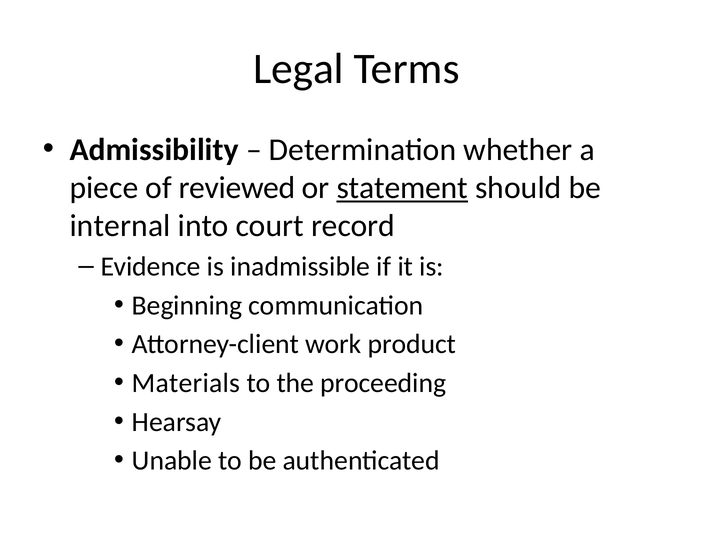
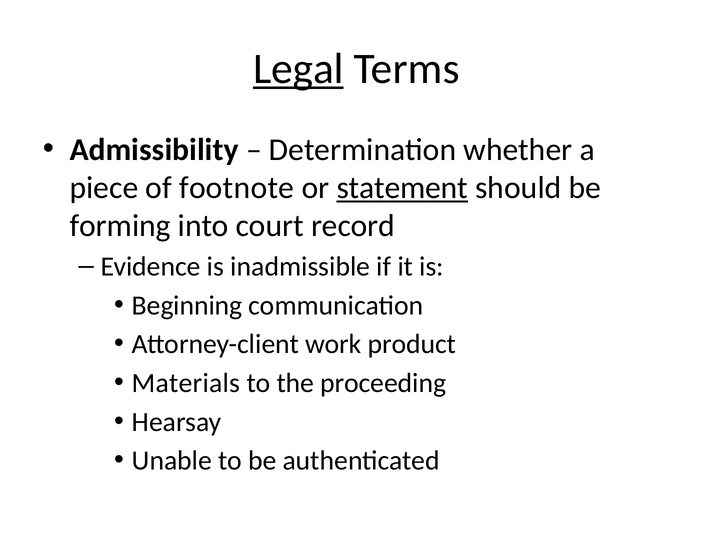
Legal underline: none -> present
reviewed: reviewed -> footnote
internal: internal -> forming
